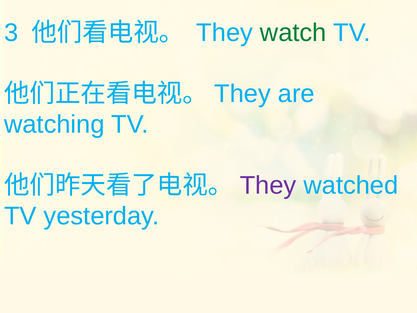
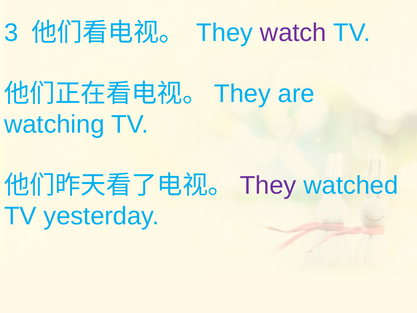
watch colour: green -> purple
